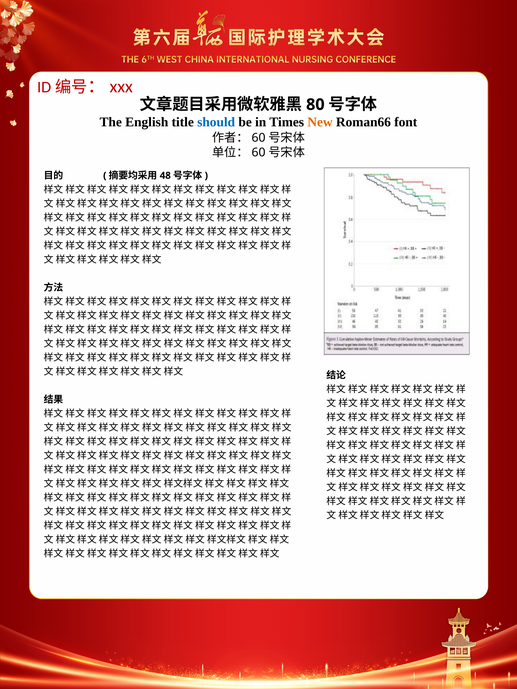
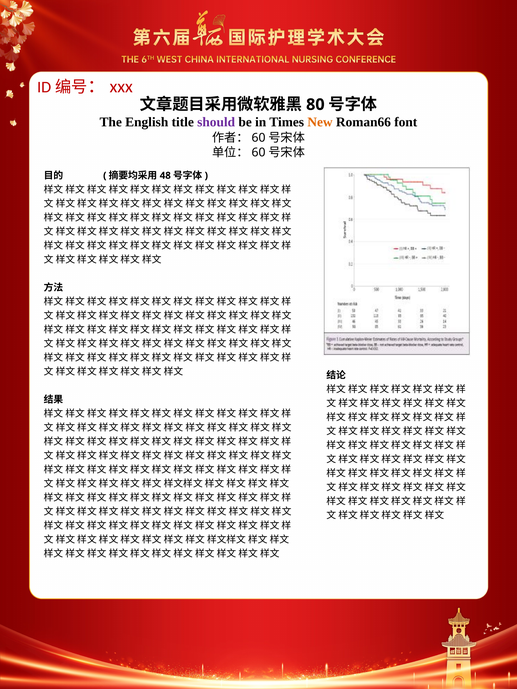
should colour: blue -> purple
